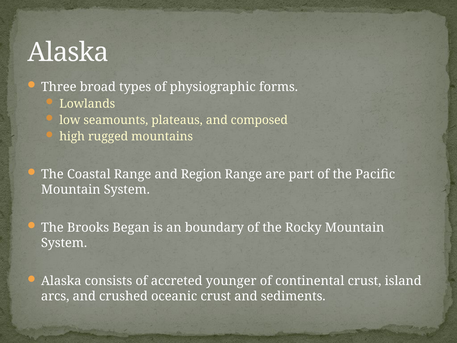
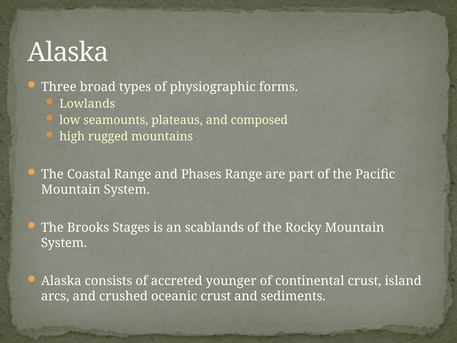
Region: Region -> Phases
Began: Began -> Stages
boundary: boundary -> scablands
